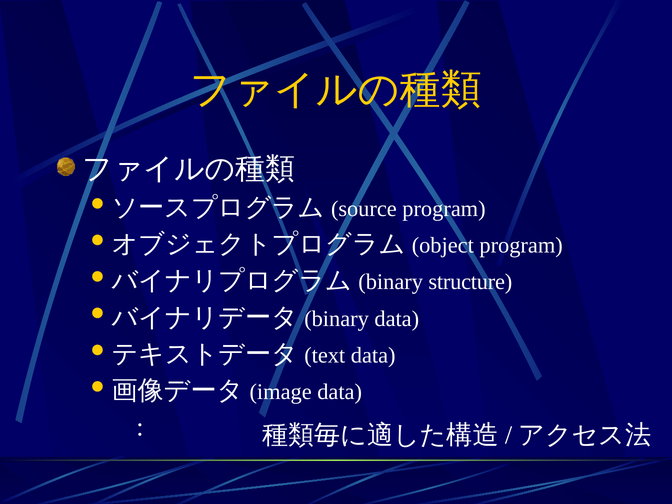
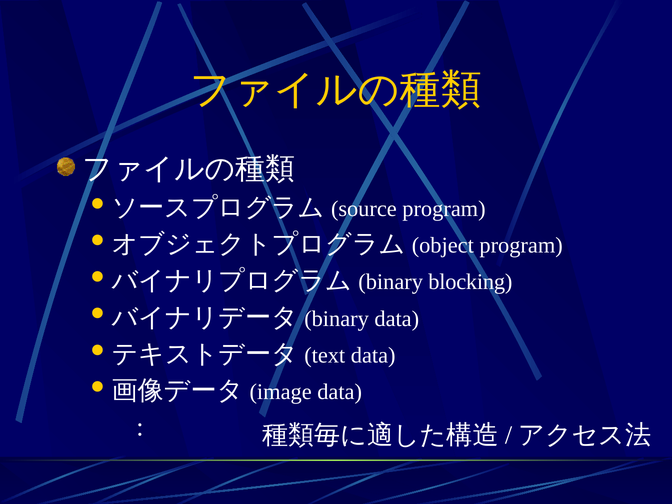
structure: structure -> blocking
